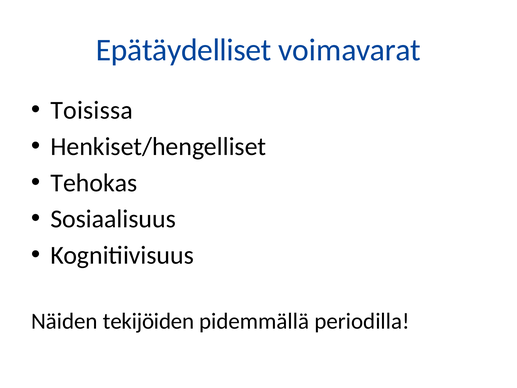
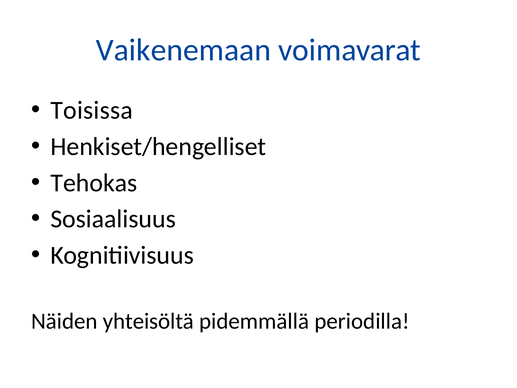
Epätäydelliset: Epätäydelliset -> Vaikenemaan
tekijöiden: tekijöiden -> yhteisöltä
